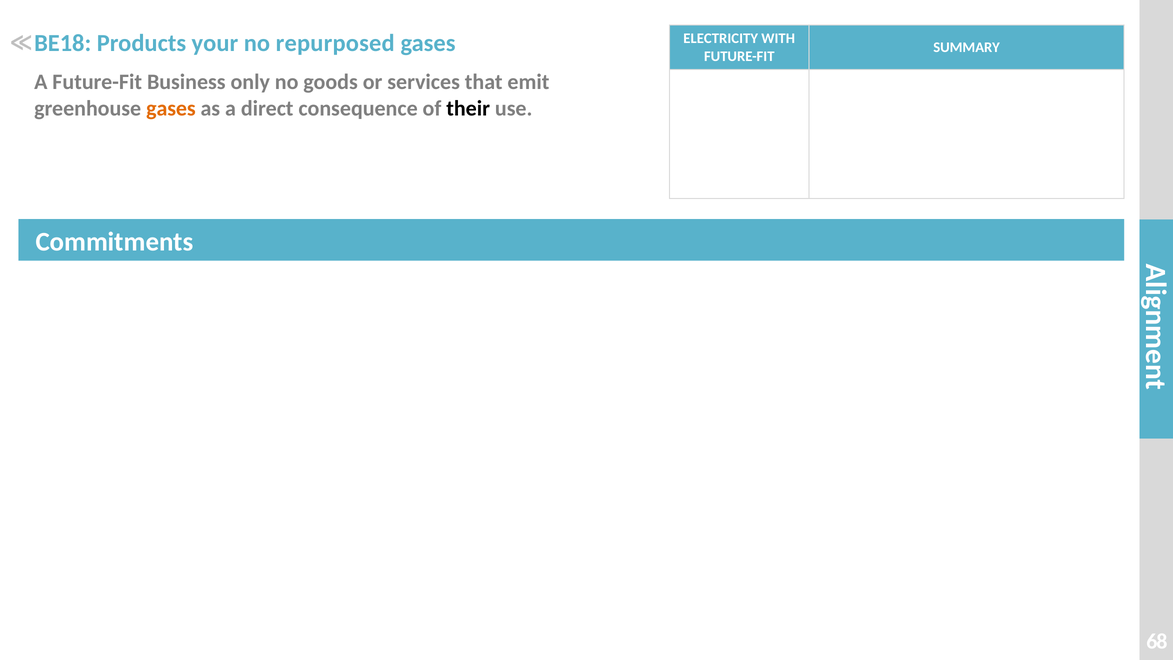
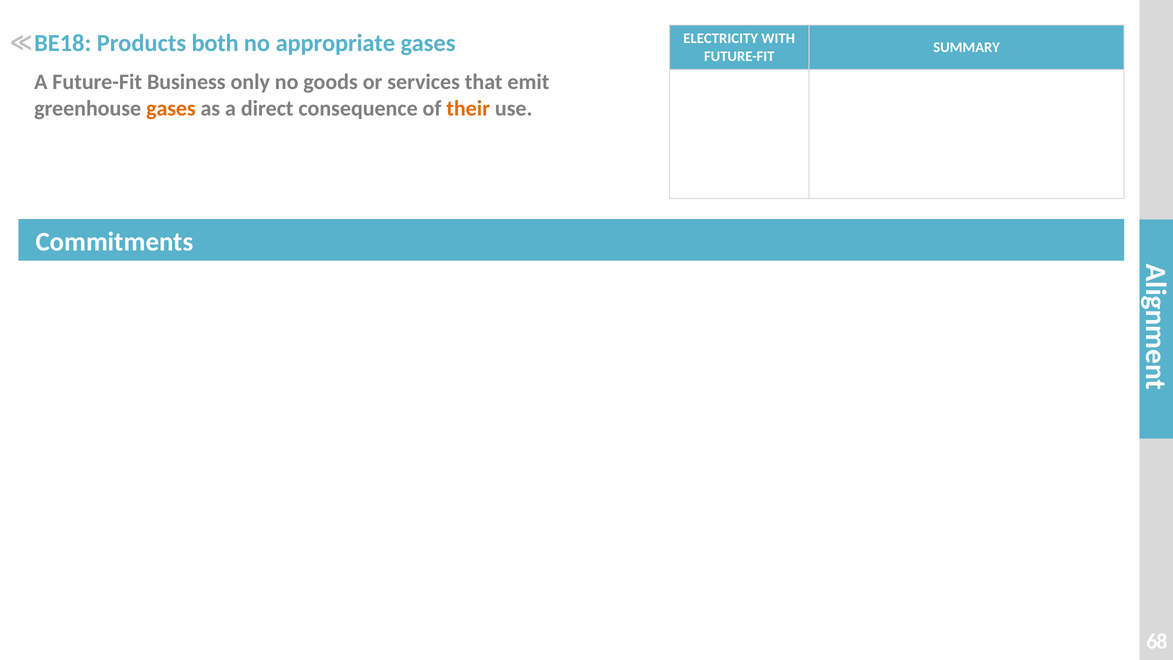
your: your -> both
repurposed: repurposed -> appropriate
their colour: black -> orange
